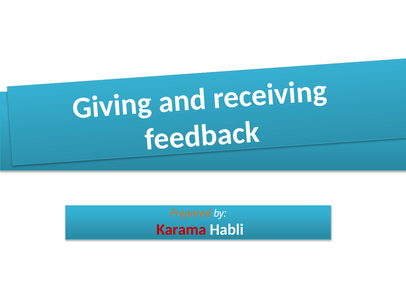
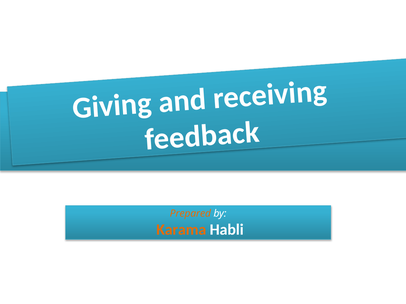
Karama colour: red -> orange
